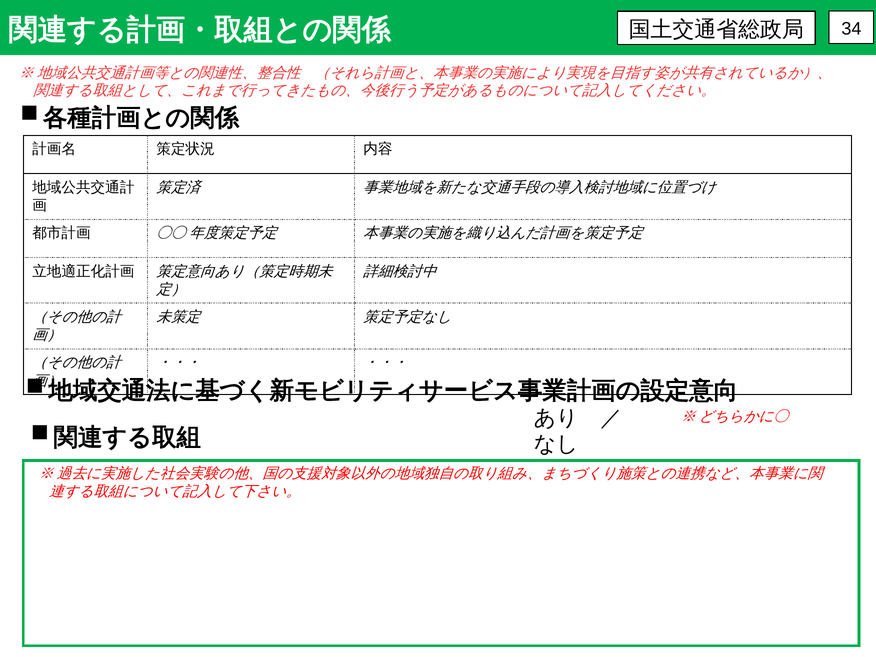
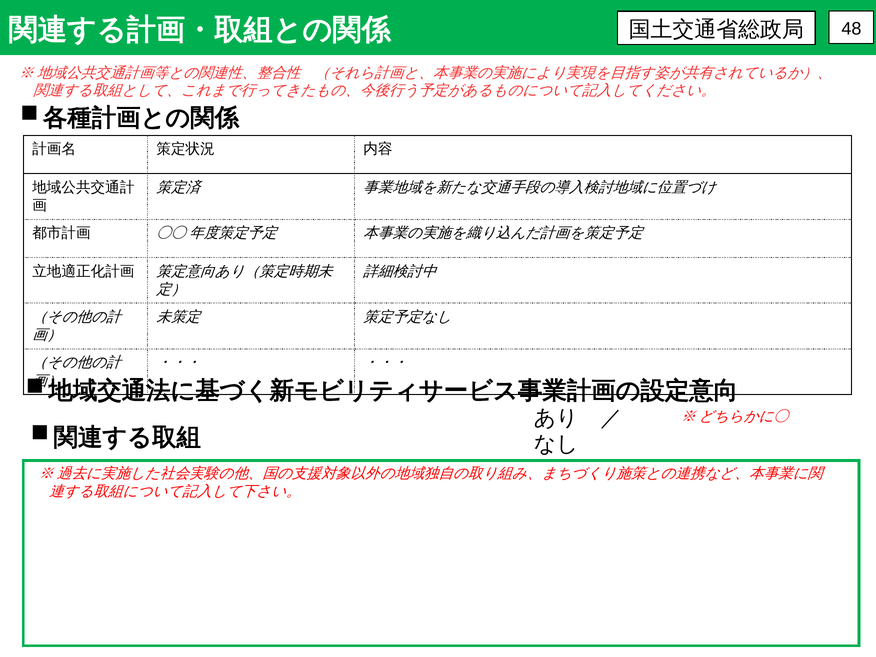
34: 34 -> 48
